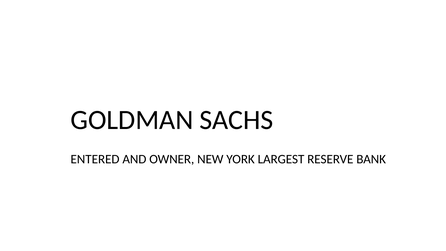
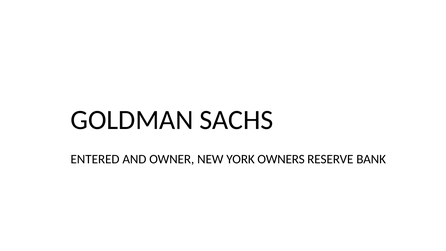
LARGEST: LARGEST -> OWNERS
